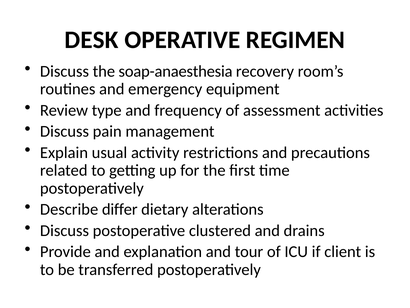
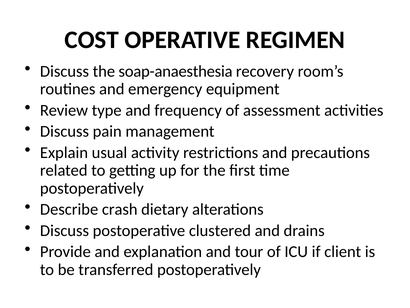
DESK: DESK -> COST
differ: differ -> crash
